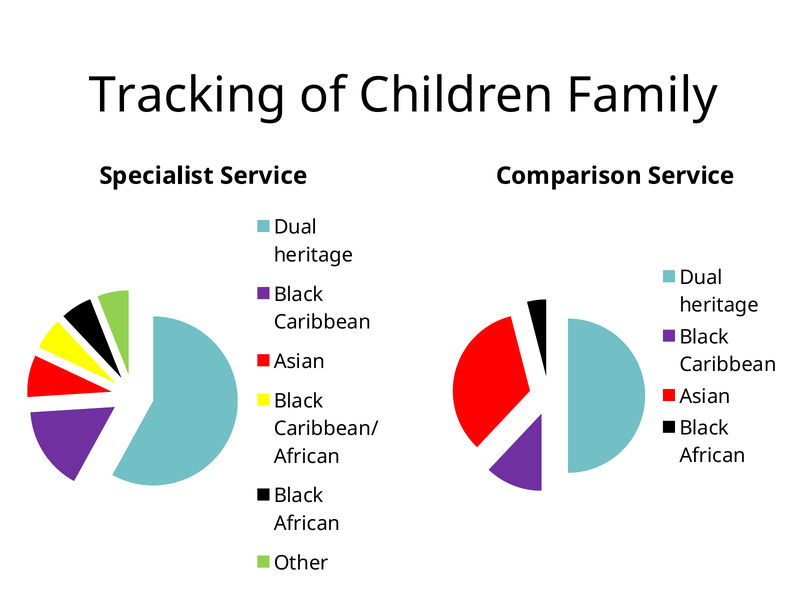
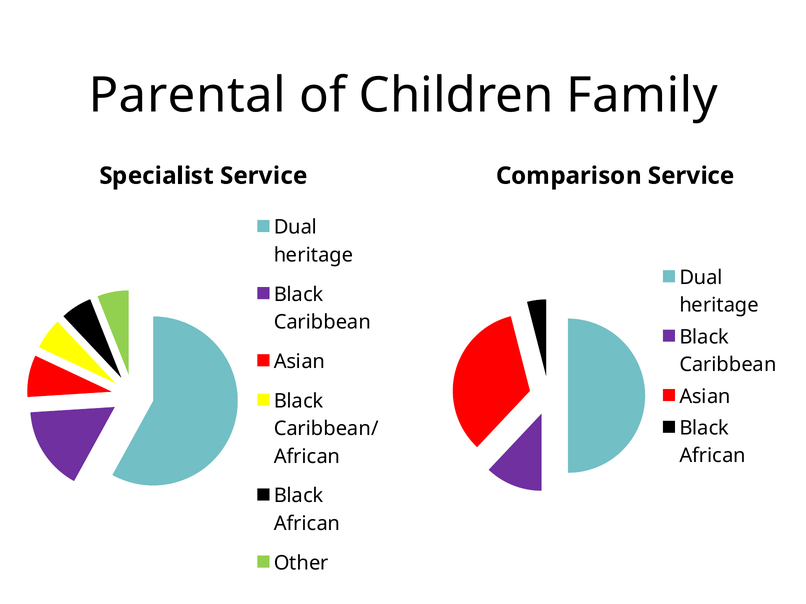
Tracking: Tracking -> Parental
